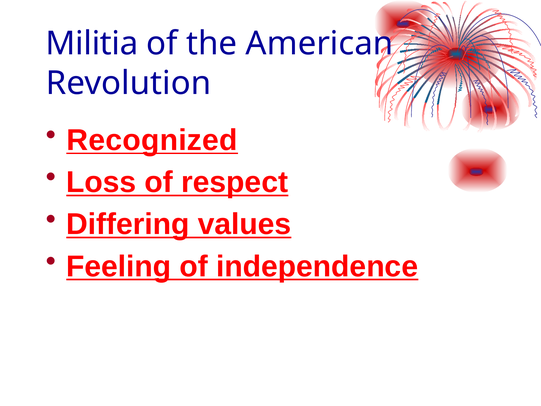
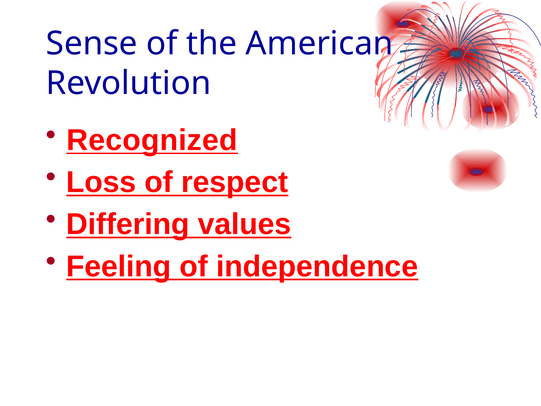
Militia: Militia -> Sense
